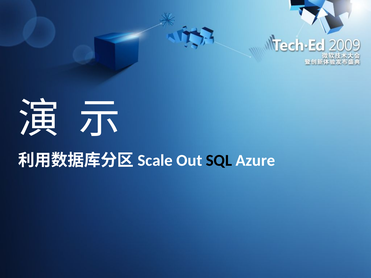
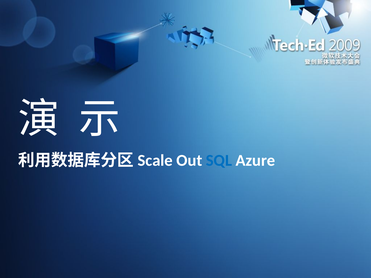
SQL colour: black -> blue
